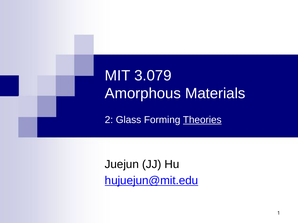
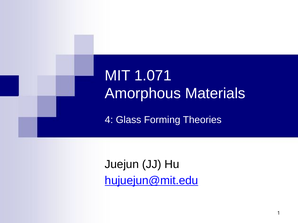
3.079: 3.079 -> 1.071
2: 2 -> 4
Theories underline: present -> none
